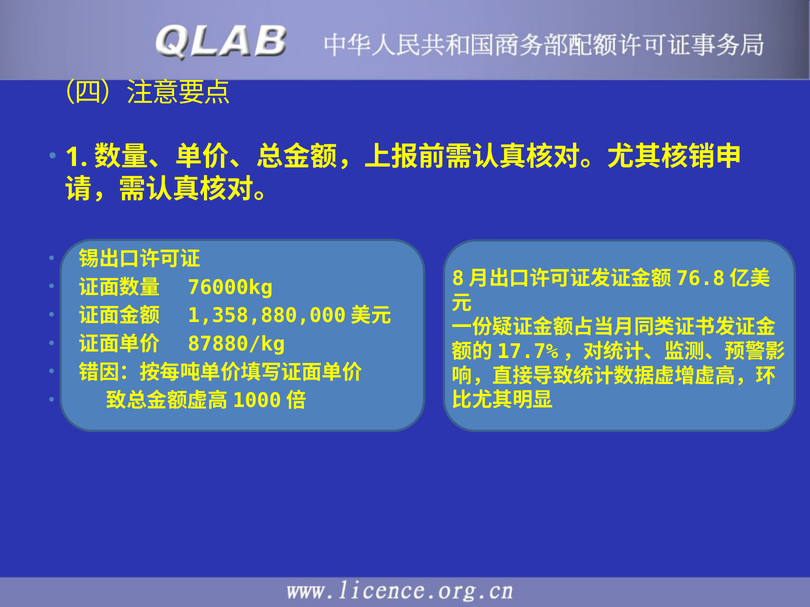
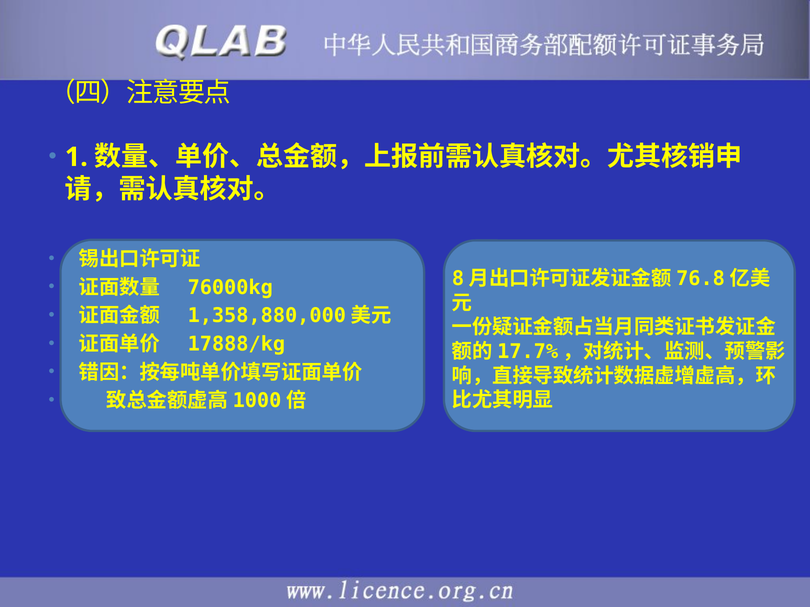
87880/kg: 87880/kg -> 17888/kg
